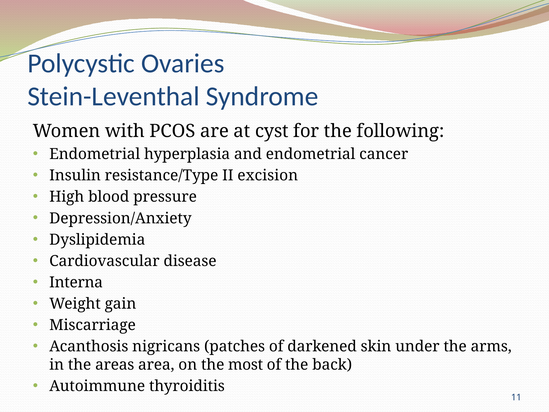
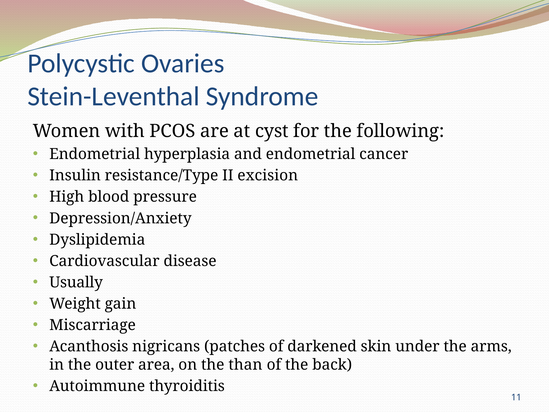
Interna: Interna -> Usually
areas: areas -> outer
most: most -> than
